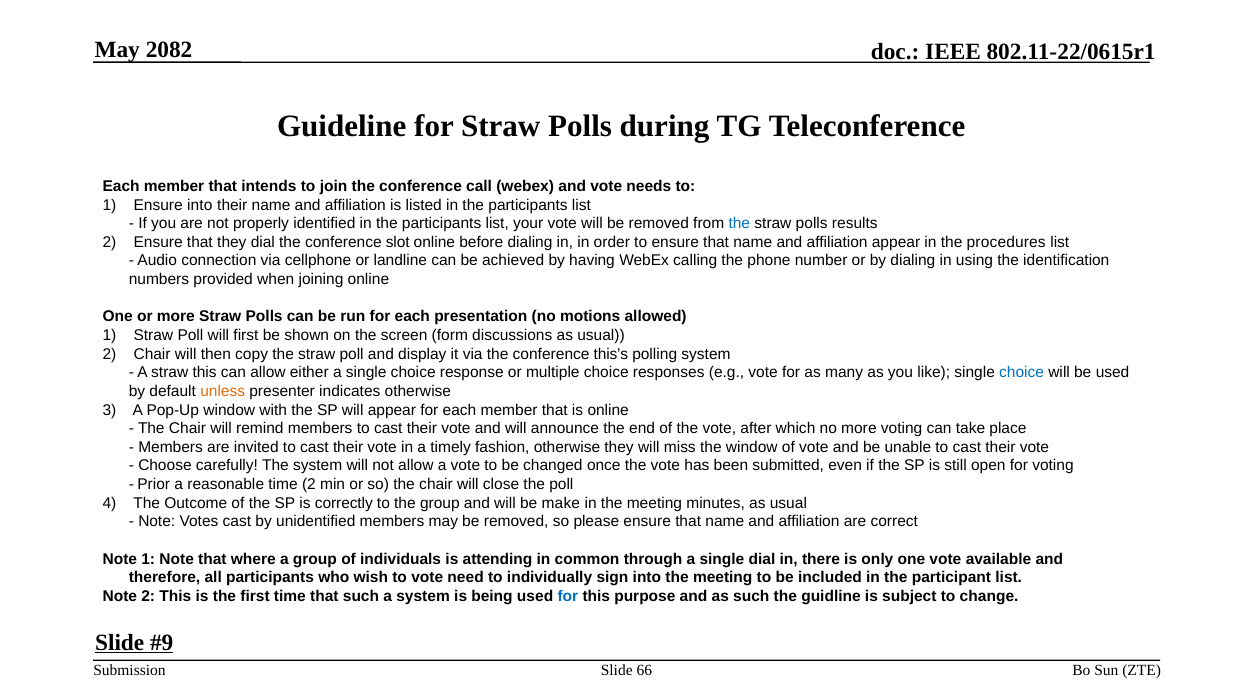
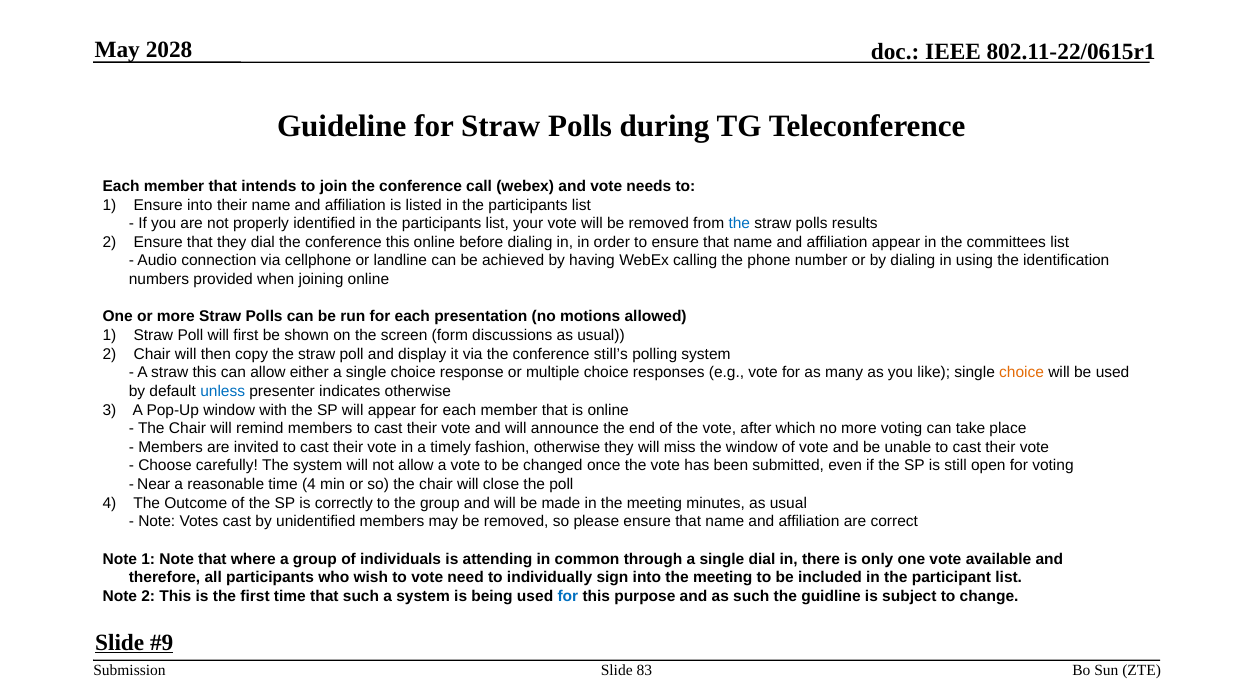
2082: 2082 -> 2028
conference slot: slot -> this
procedures: procedures -> committees
this’s: this’s -> still’s
choice at (1022, 373) colour: blue -> orange
unless colour: orange -> blue
Prior: Prior -> Near
time 2: 2 -> 4
make: make -> made
66: 66 -> 83
